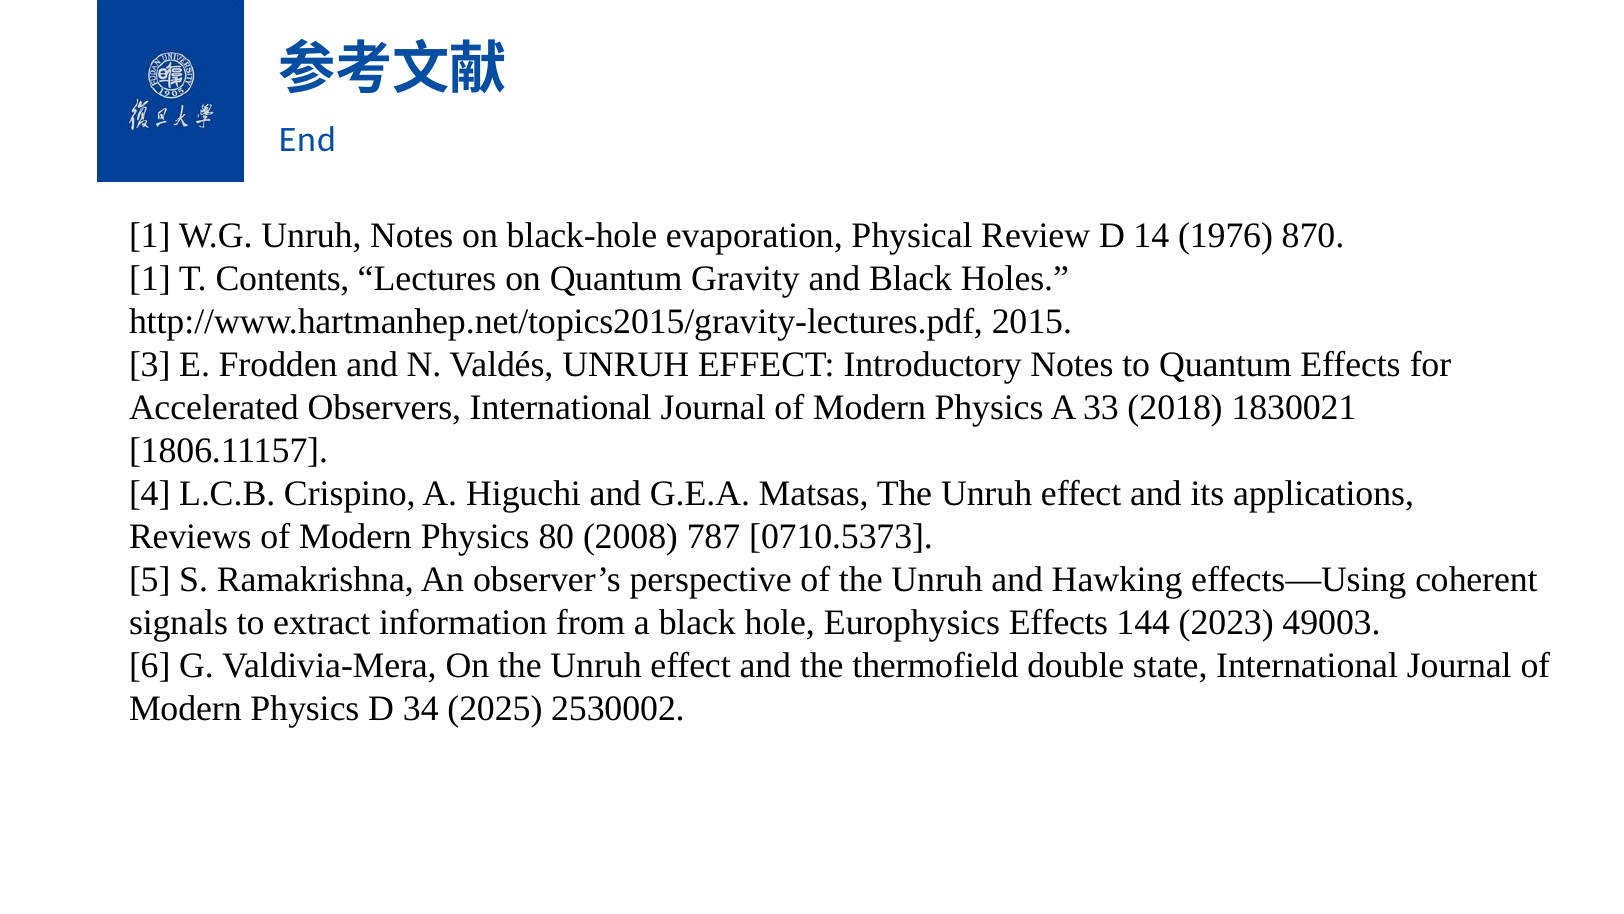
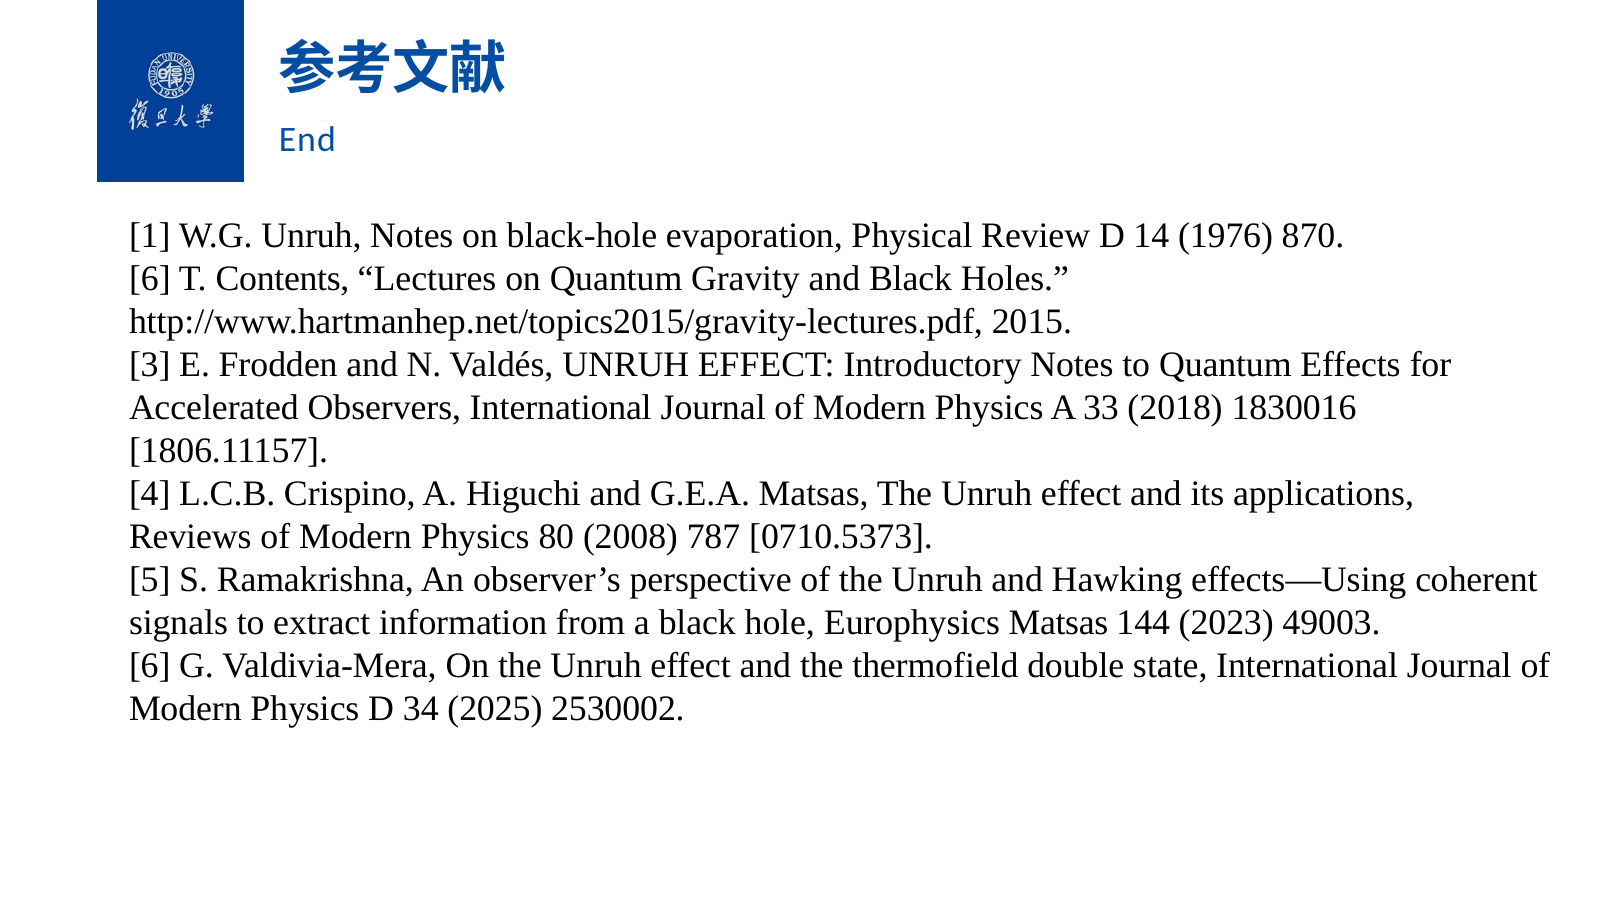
1 at (150, 279): 1 -> 6
1830021: 1830021 -> 1830016
Europhysics Effects: Effects -> Matsas
